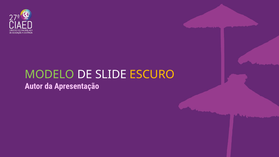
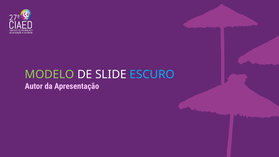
ESCURO colour: yellow -> light blue
